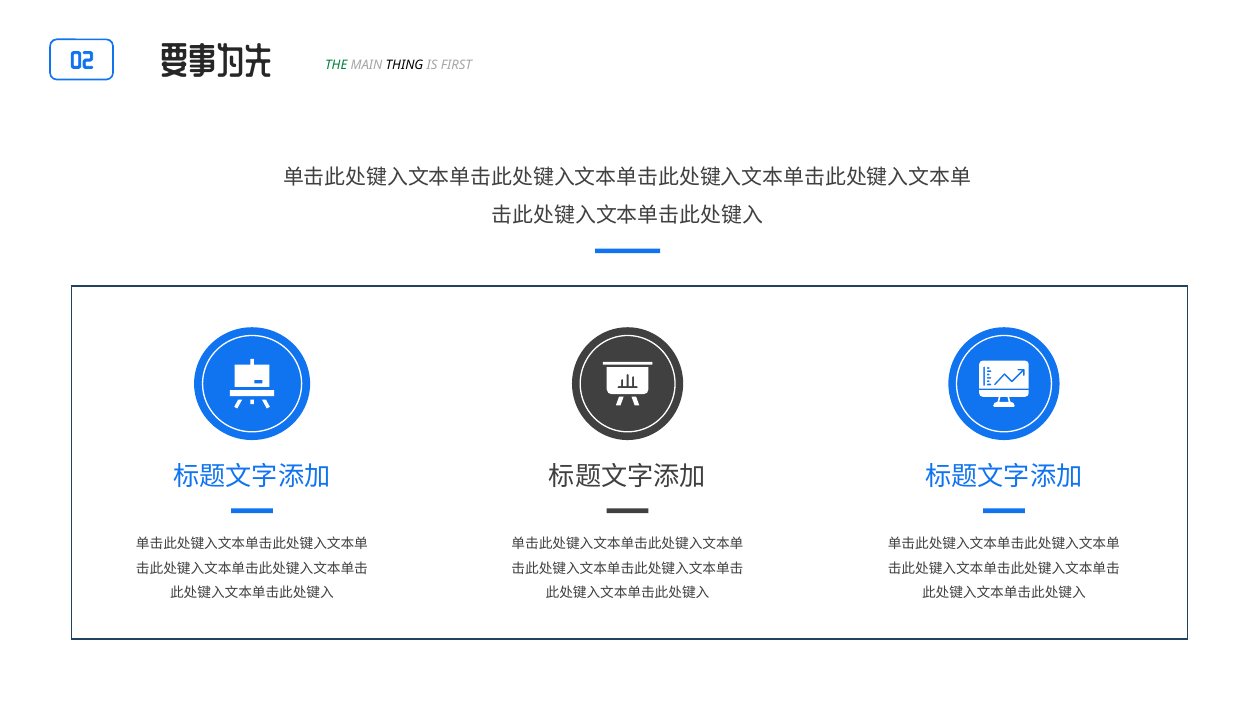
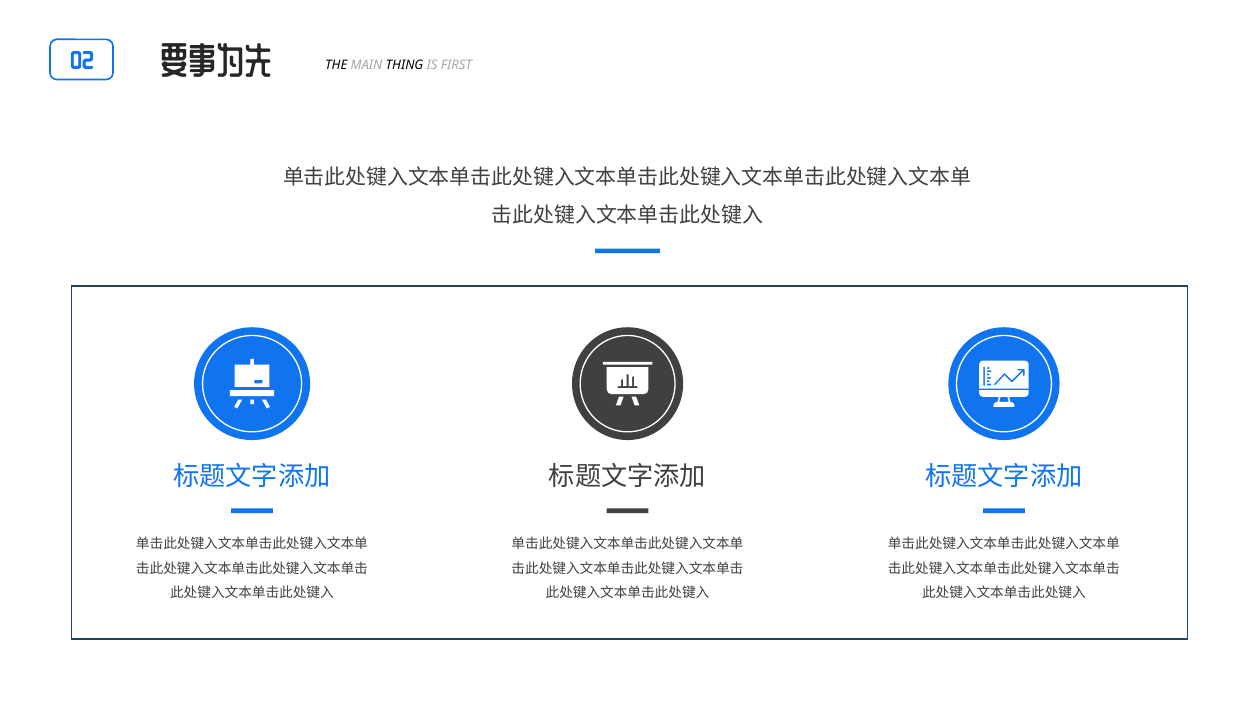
THE colour: green -> black
